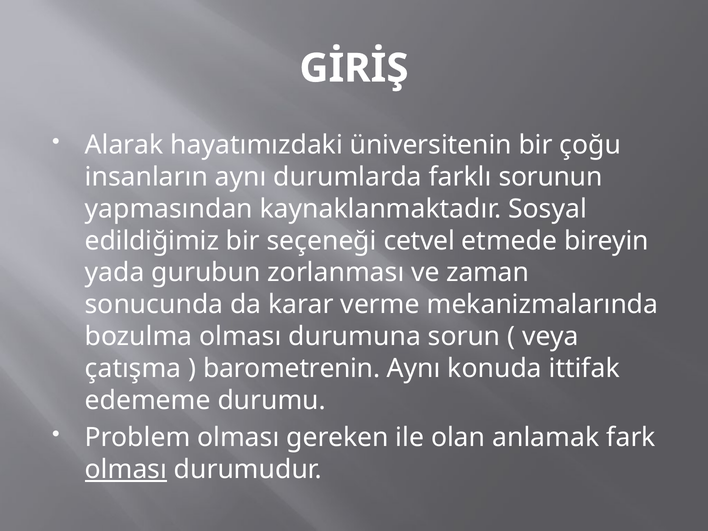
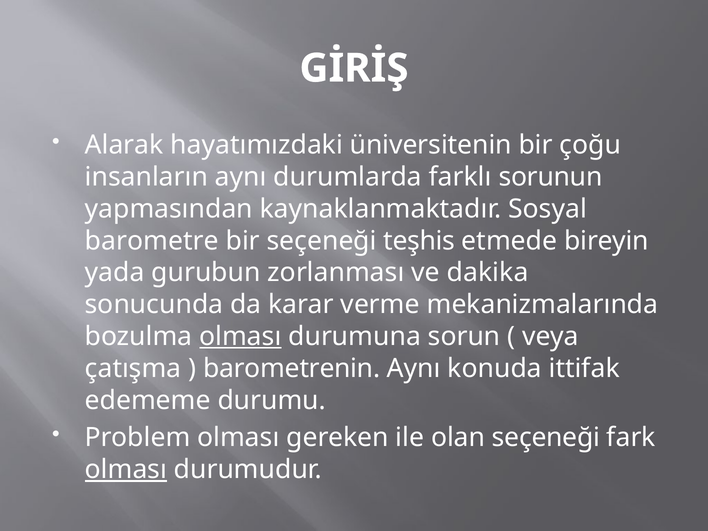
edildiğimiz: edildiğimiz -> barometre
cetvel: cetvel -> teşhis
zaman: zaman -> dakika
olması at (240, 337) underline: none -> present
olan anlamak: anlamak -> seçeneği
